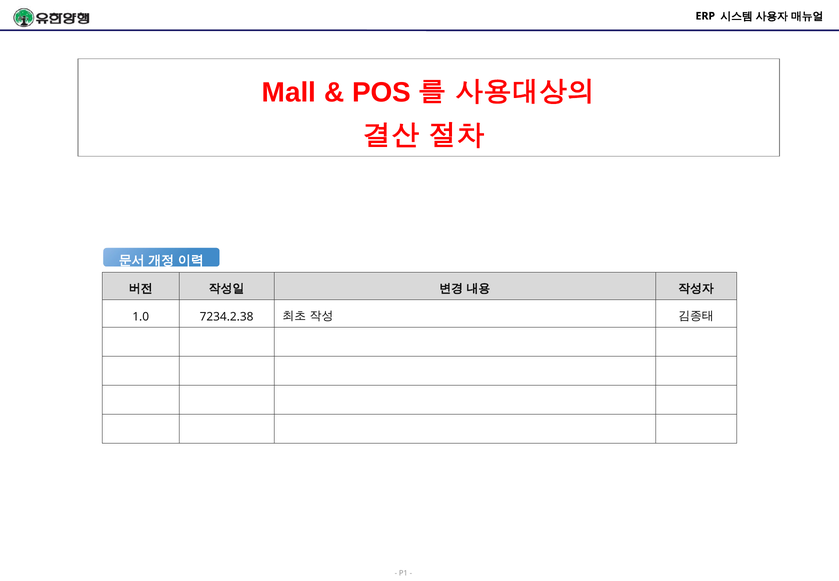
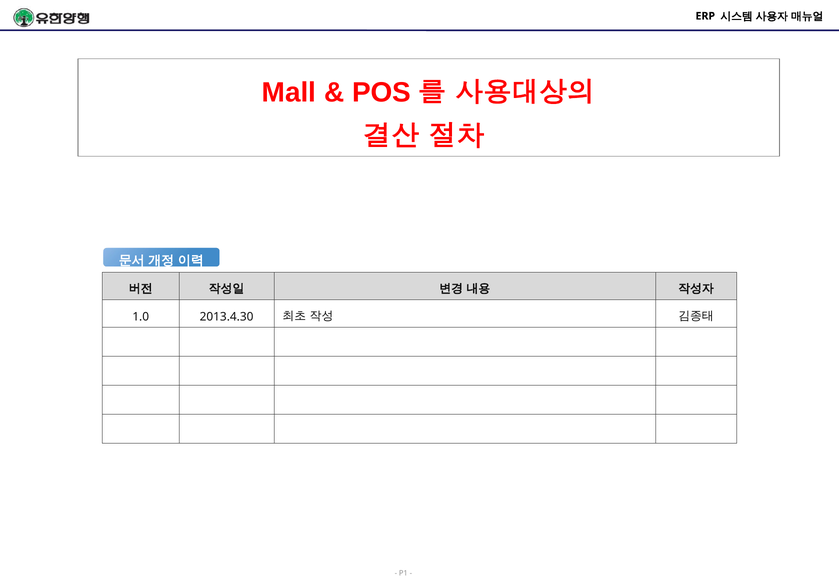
7234.2.38: 7234.2.38 -> 2013.4.30
